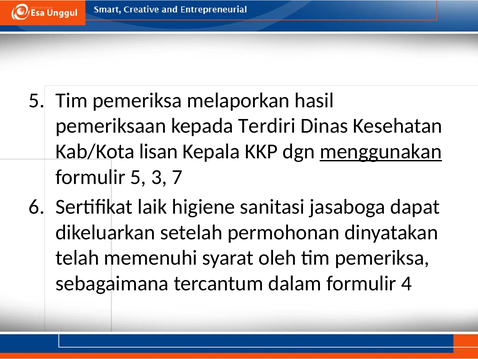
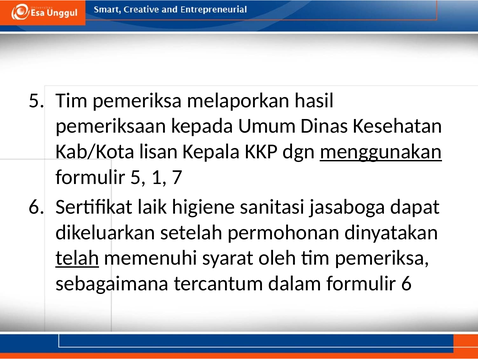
Terdiri: Terdiri -> Umum
3: 3 -> 1
telah underline: none -> present
formulir 4: 4 -> 6
